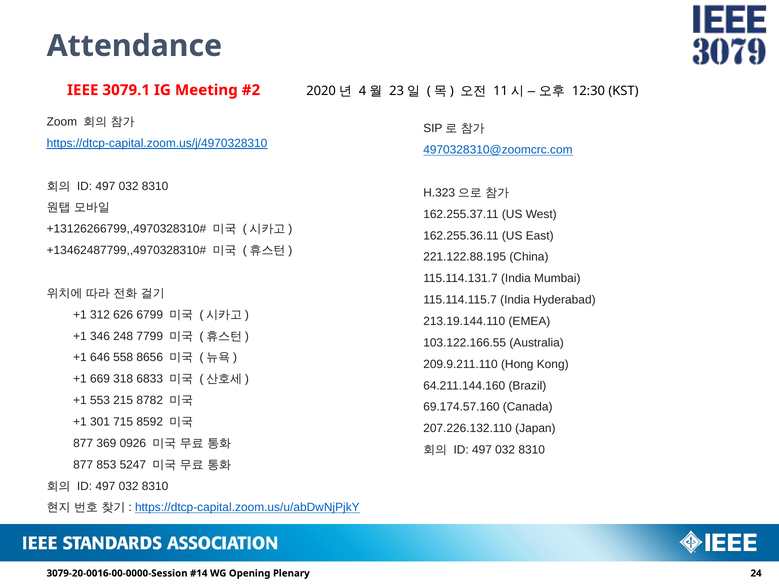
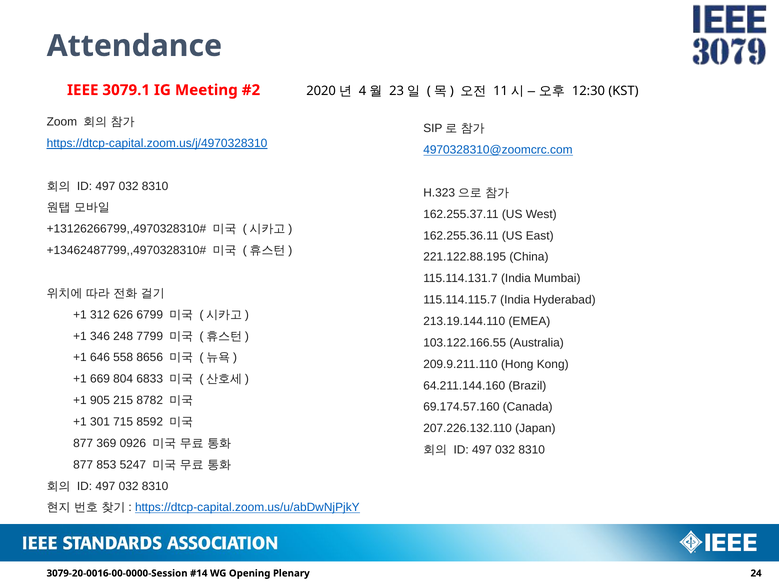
318: 318 -> 804
553: 553 -> 905
